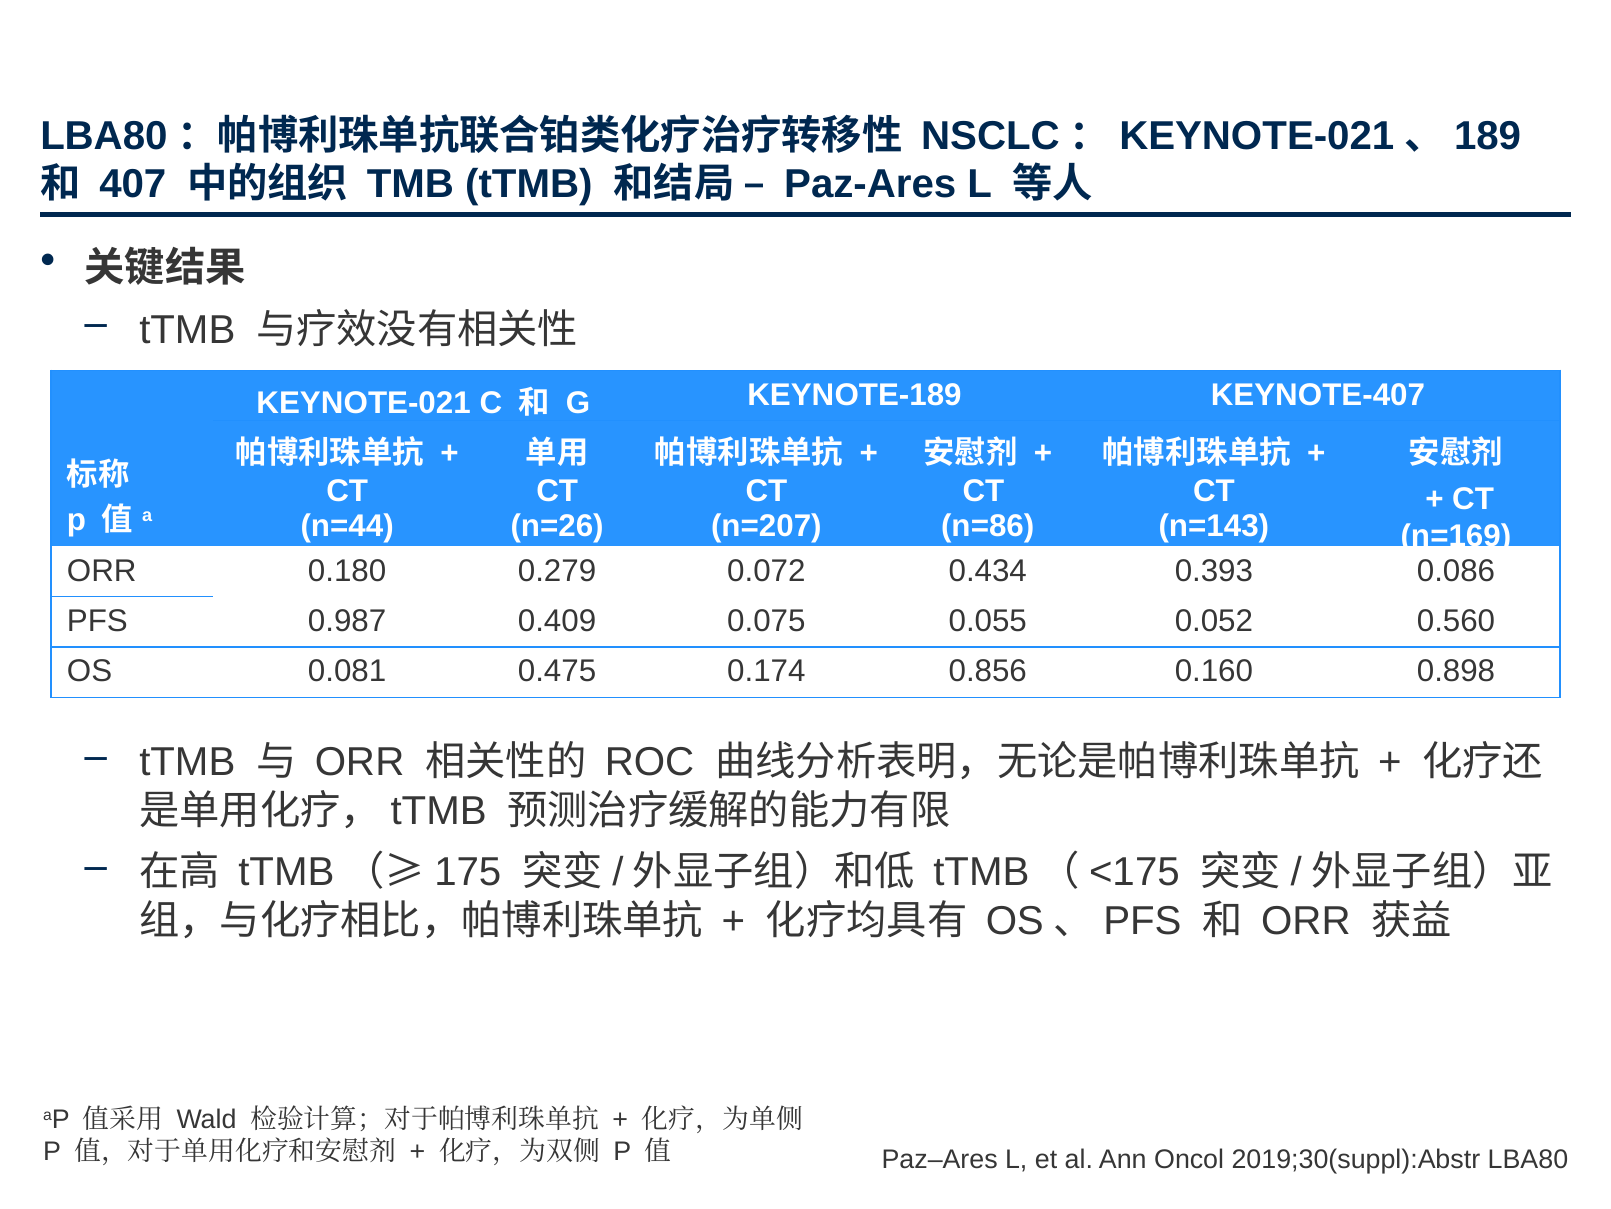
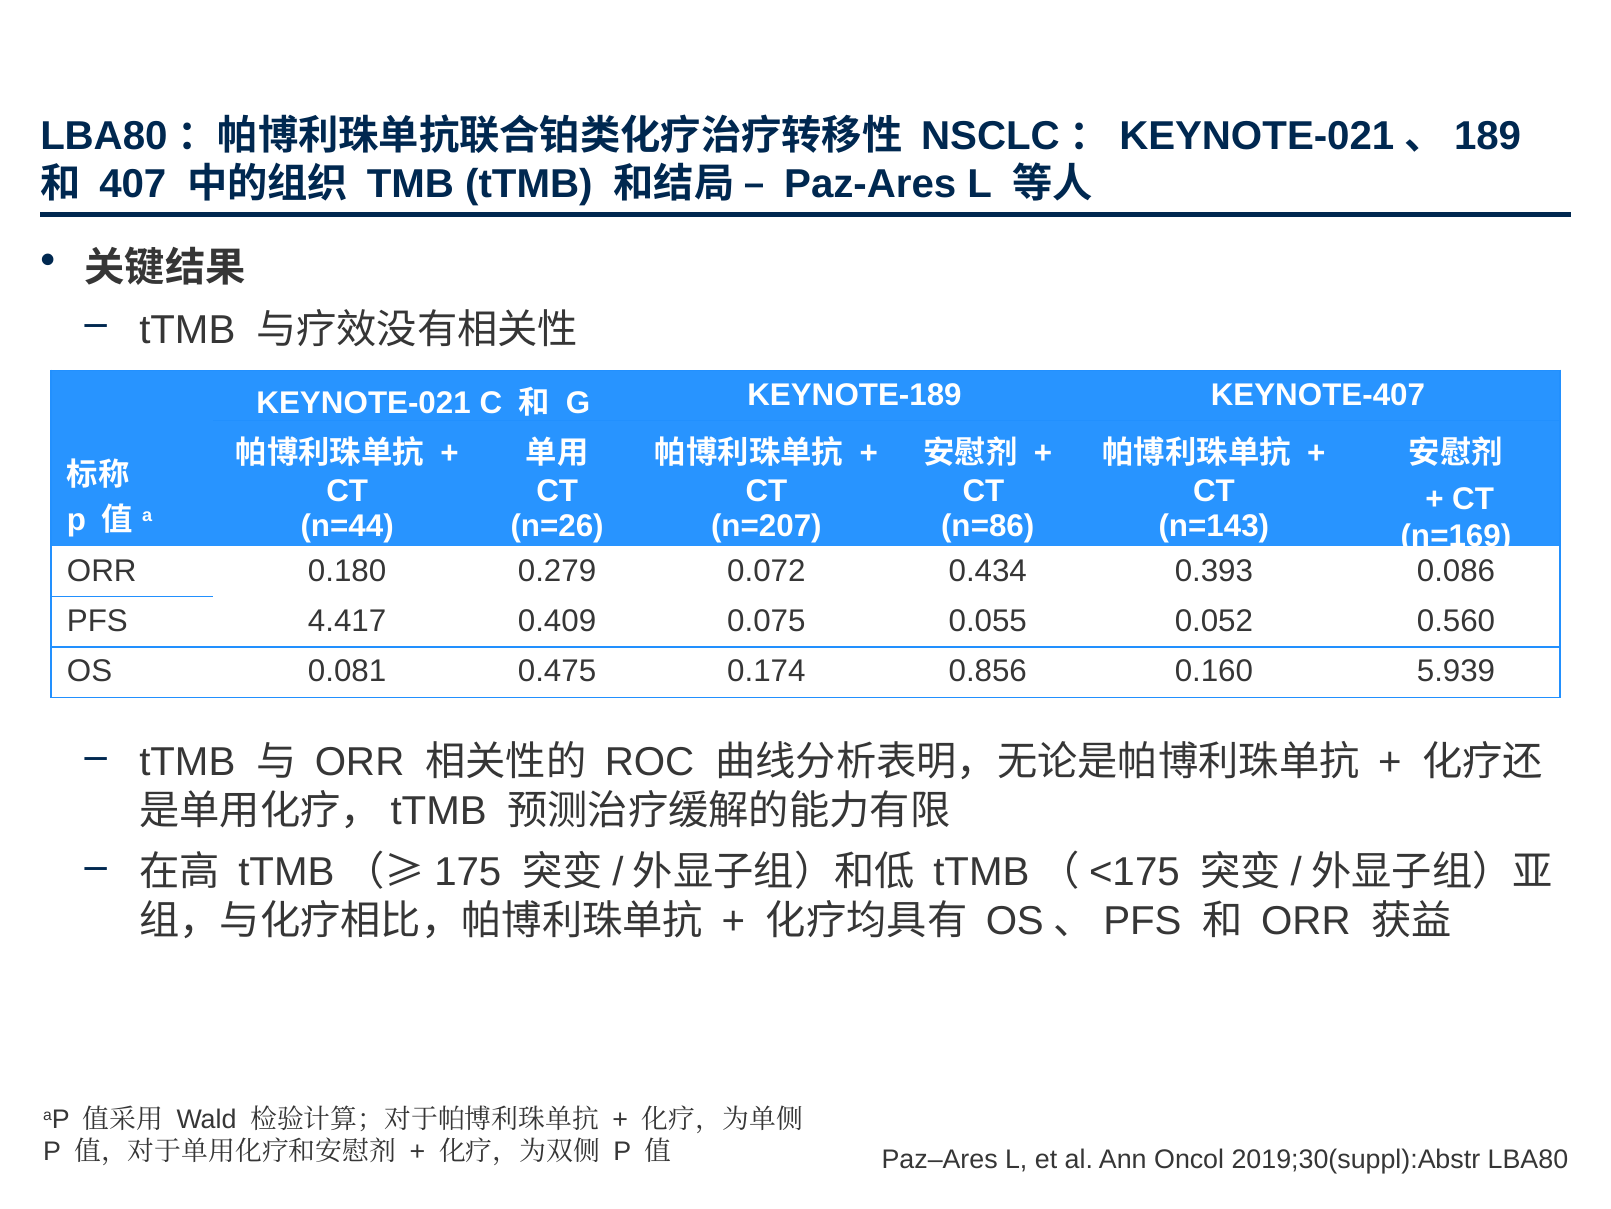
0.987: 0.987 -> 4.417
0.898: 0.898 -> 5.939
